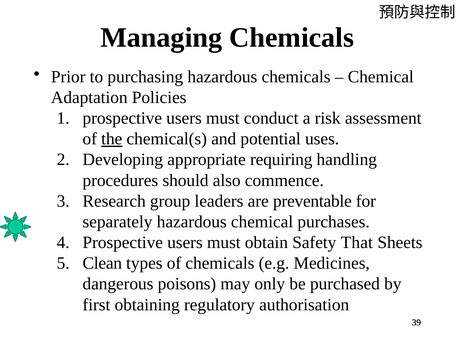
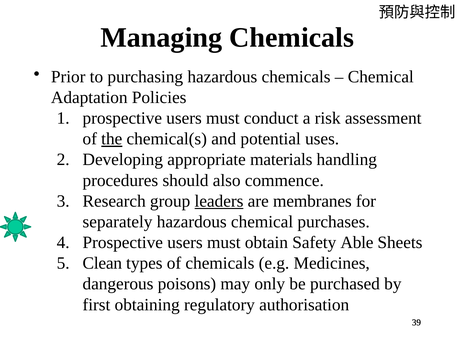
requiring: requiring -> materials
leaders underline: none -> present
preventable: preventable -> membranes
That: That -> Able
